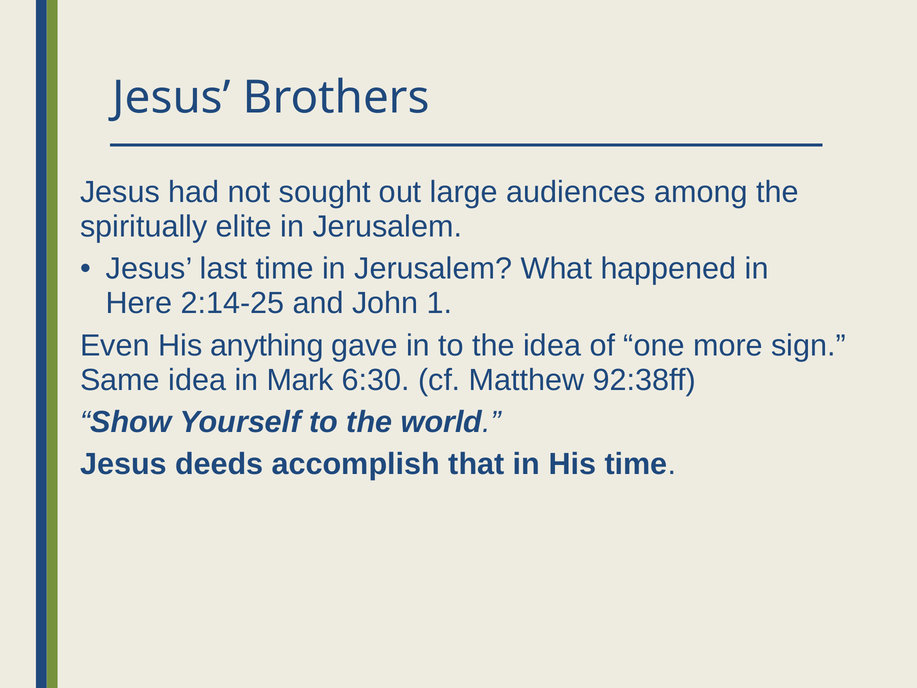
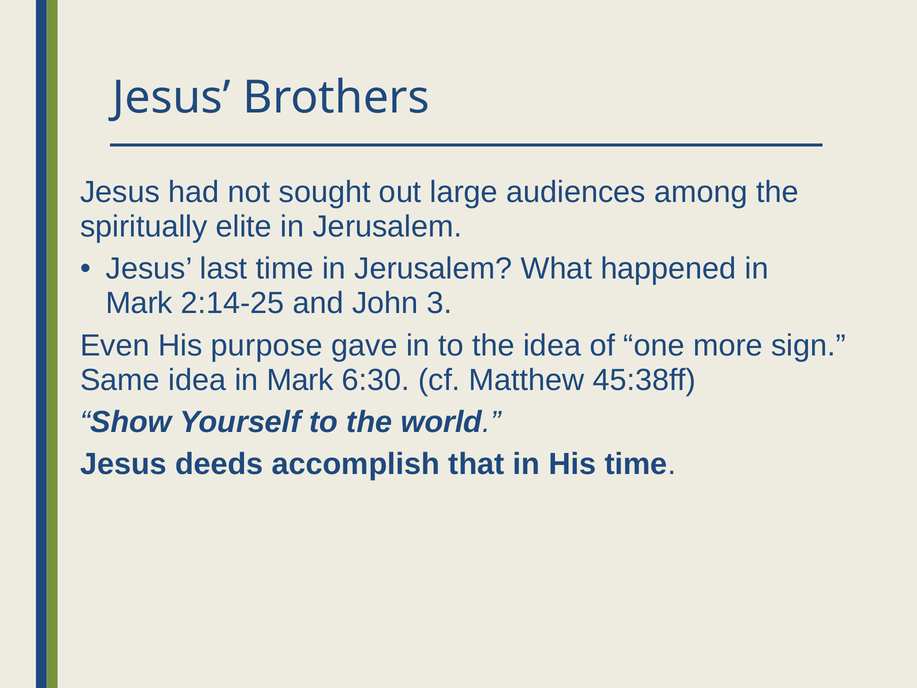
Here at (139, 303): Here -> Mark
1: 1 -> 3
anything: anything -> purpose
92:38ff: 92:38ff -> 45:38ff
